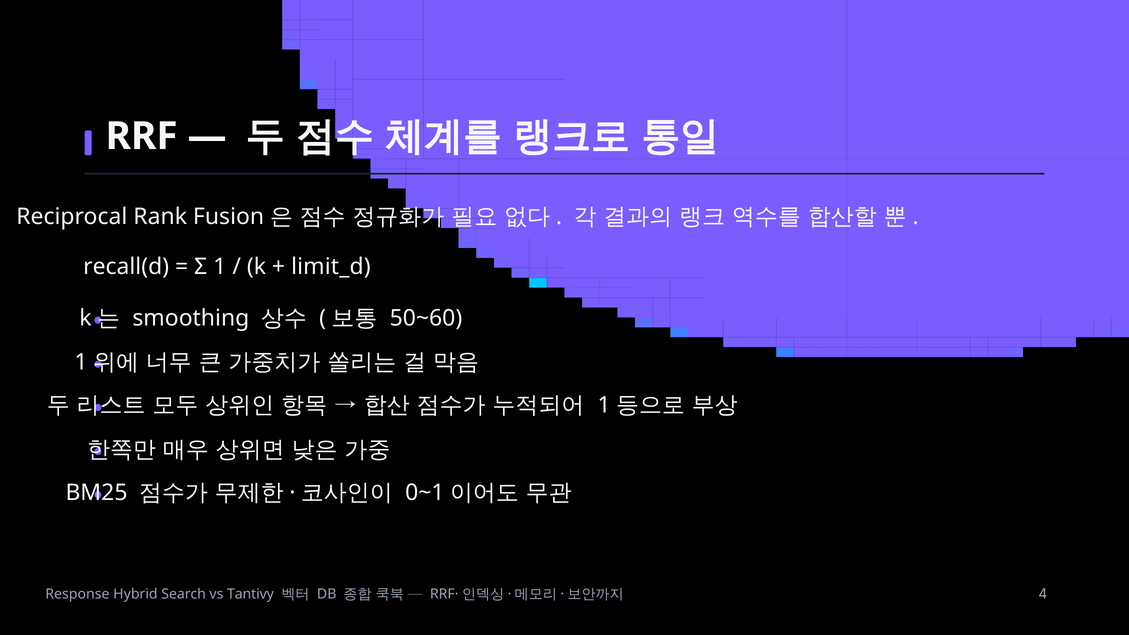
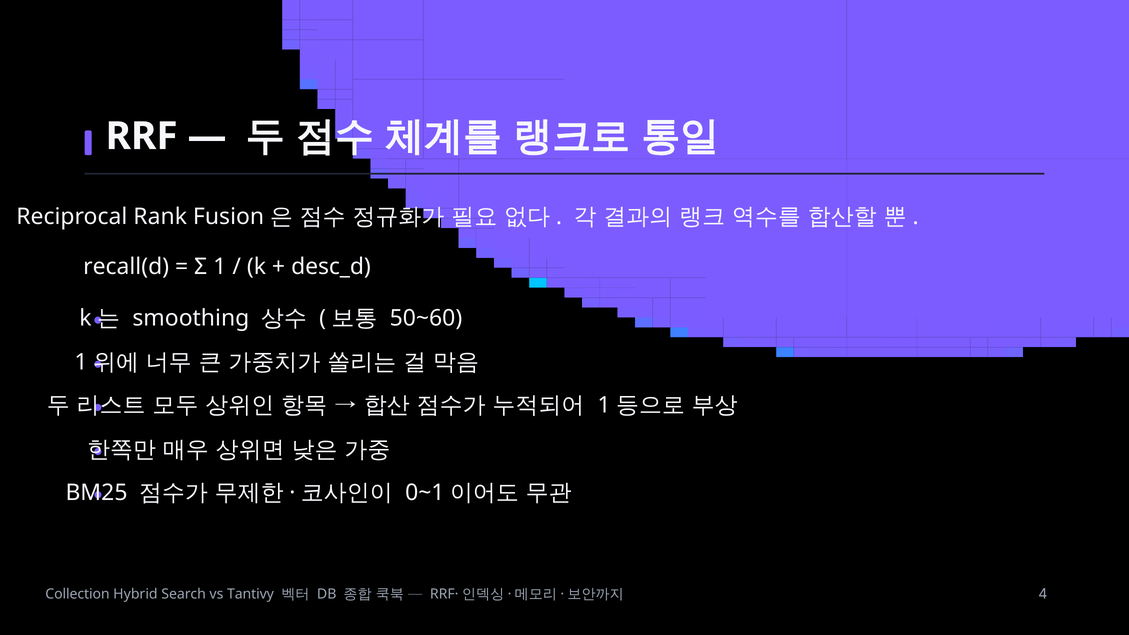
limit_d: limit_d -> desc_d
Response: Response -> Collection
